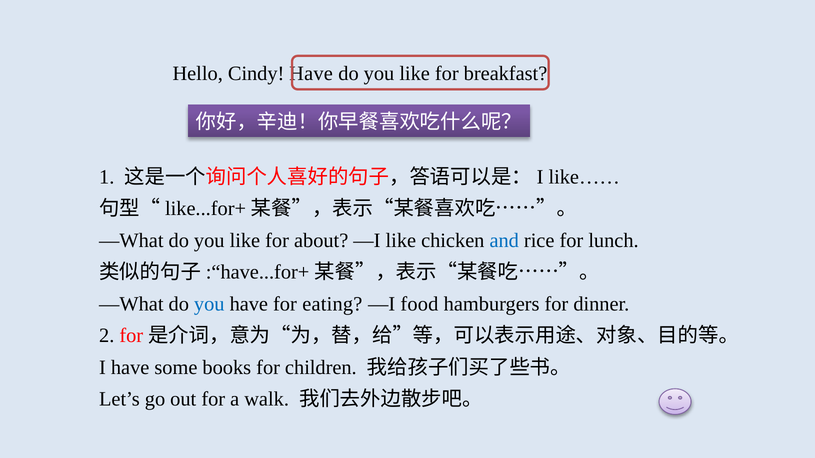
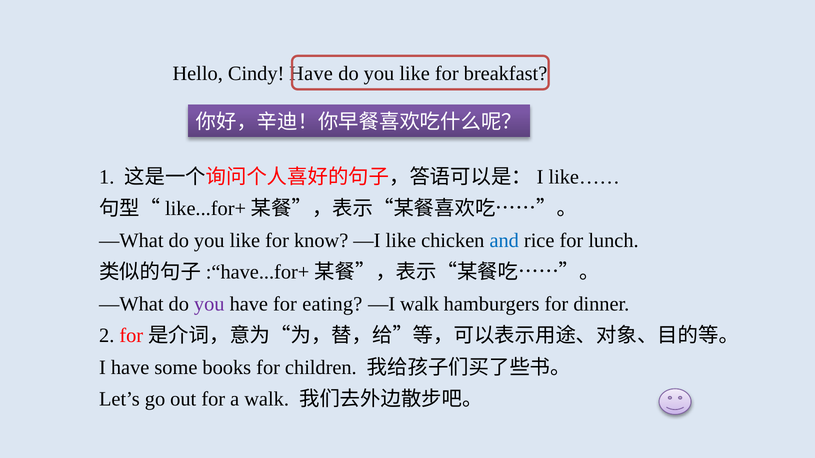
about: about -> know
you at (209, 304) colour: blue -> purple
—I food: food -> walk
